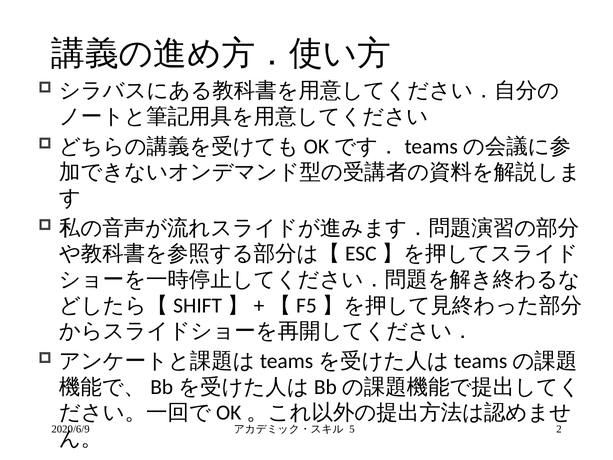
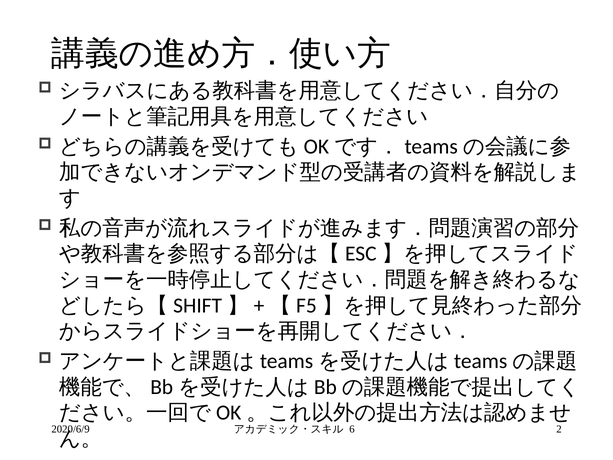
5: 5 -> 6
